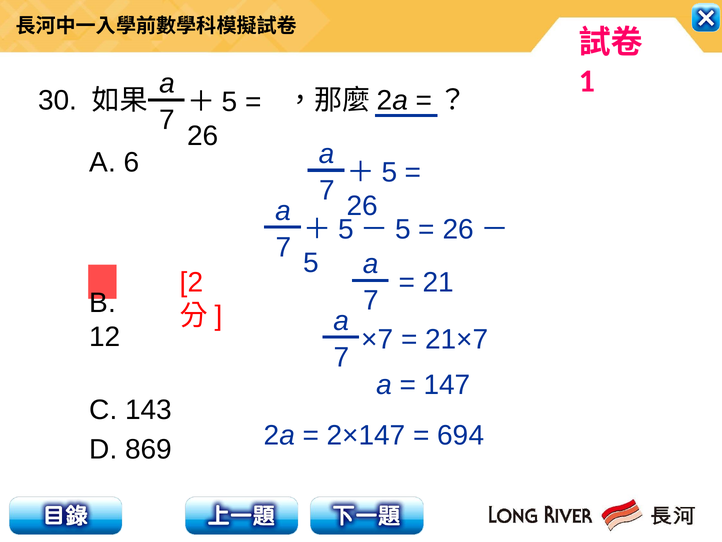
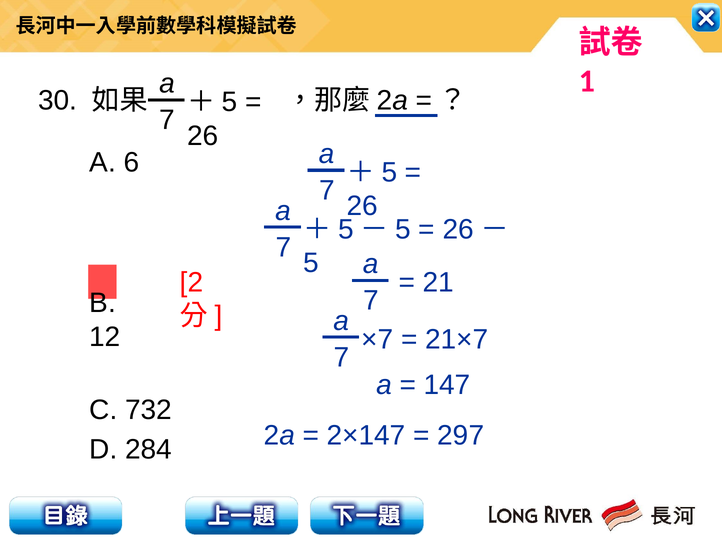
143: 143 -> 732
694: 694 -> 297
869: 869 -> 284
